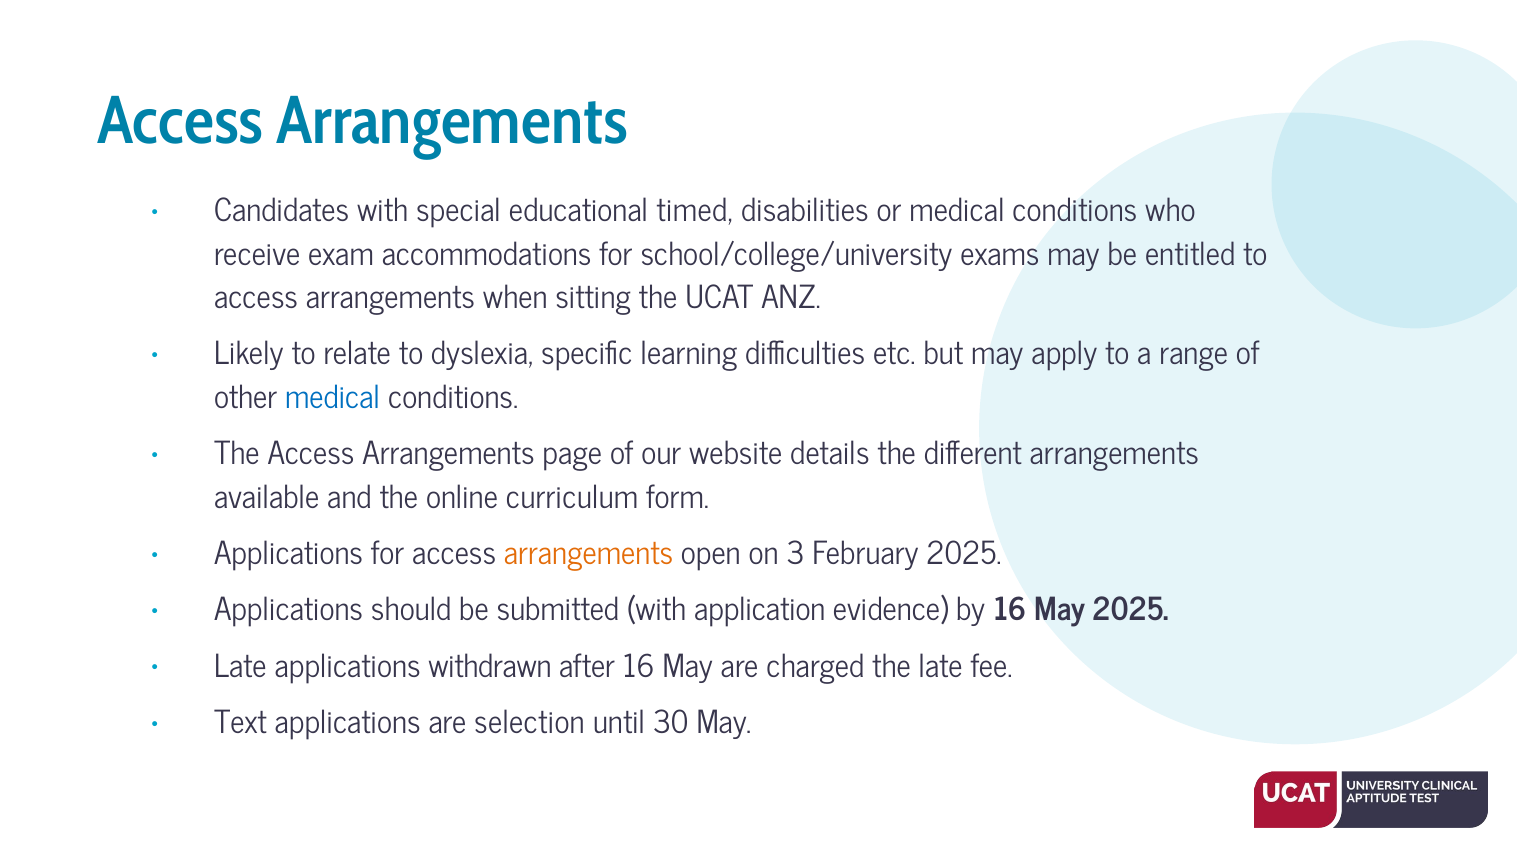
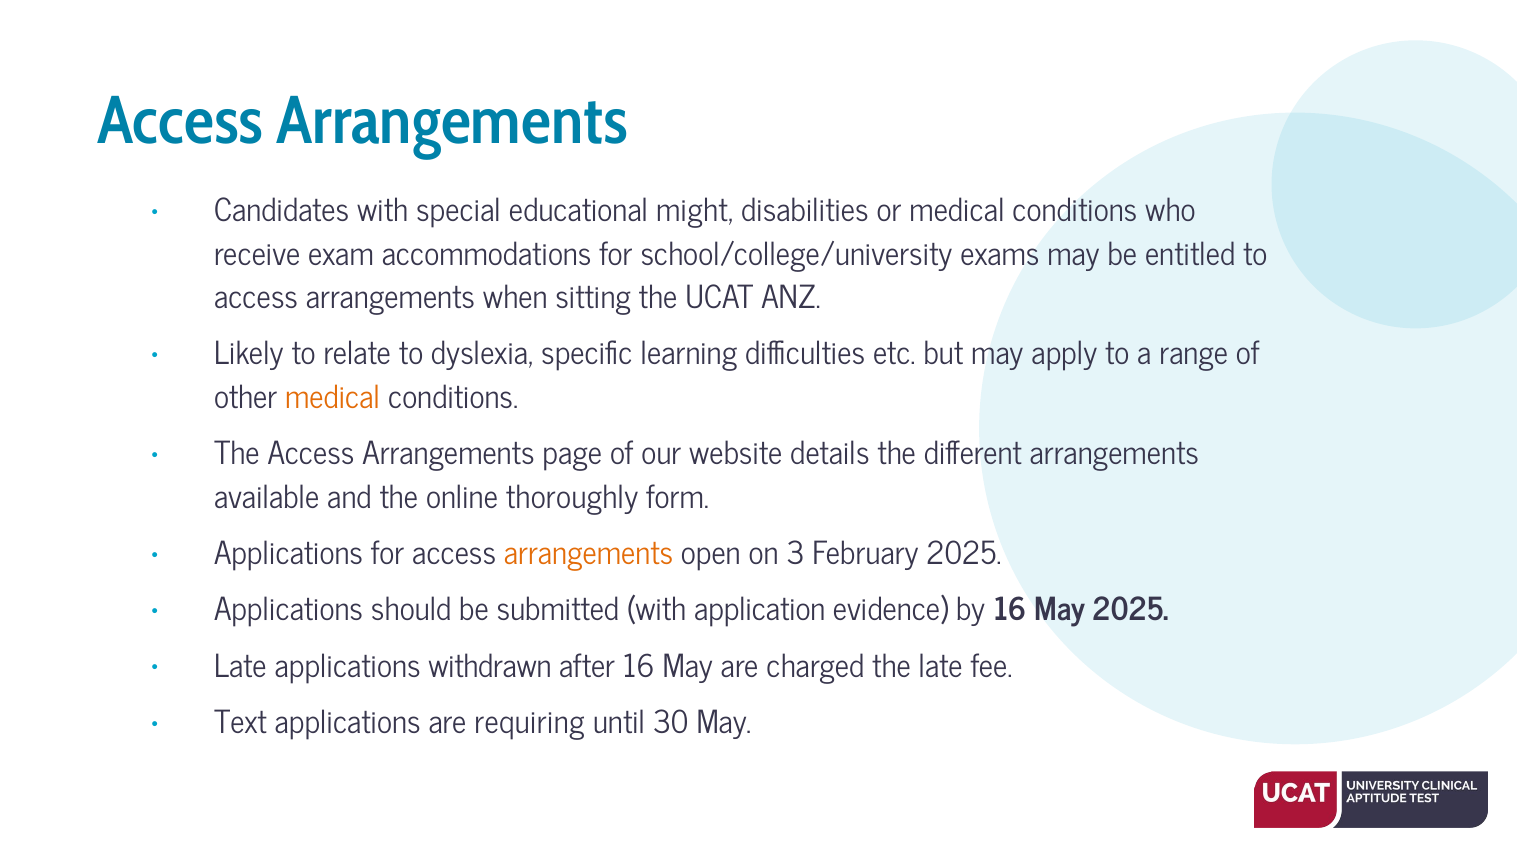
timed: timed -> might
medical at (333, 398) colour: blue -> orange
curriculum: curriculum -> thoroughly
selection: selection -> requiring
